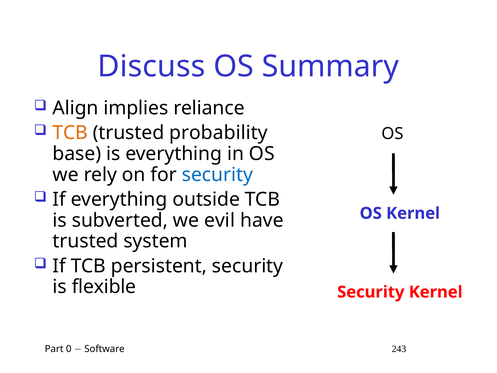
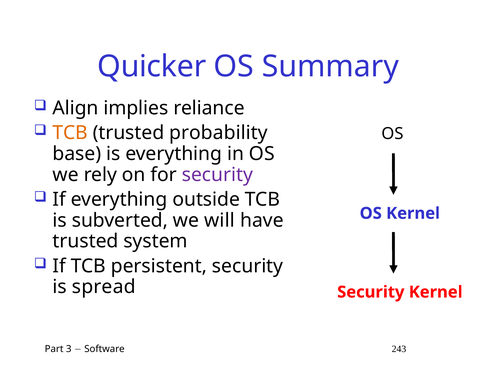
Discuss: Discuss -> Quicker
security at (217, 175) colour: blue -> purple
evil: evil -> will
flexible: flexible -> spread
0: 0 -> 3
